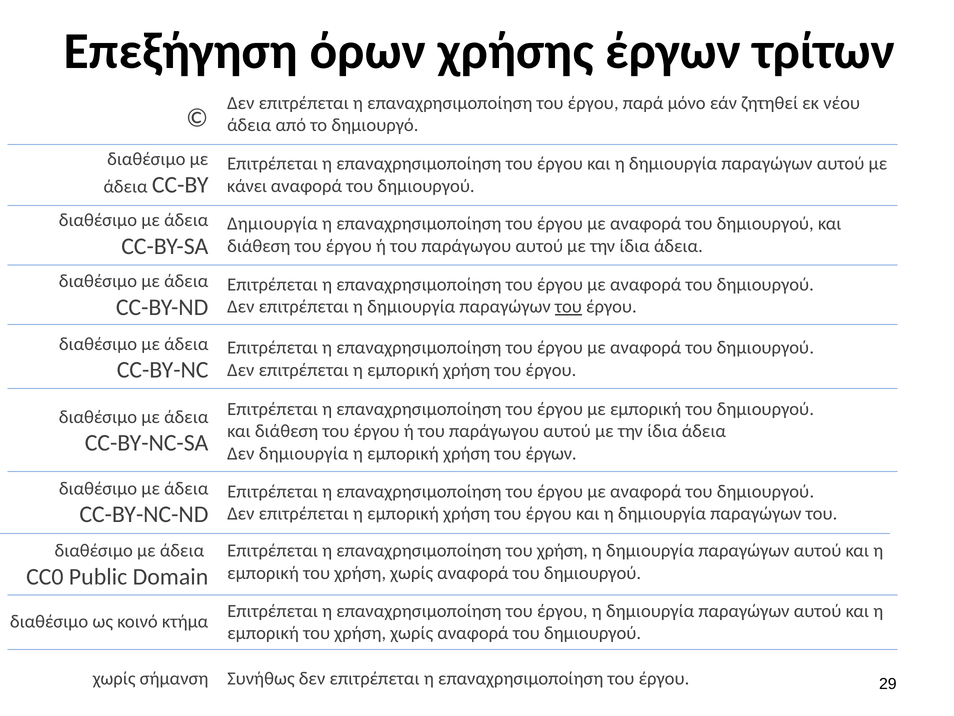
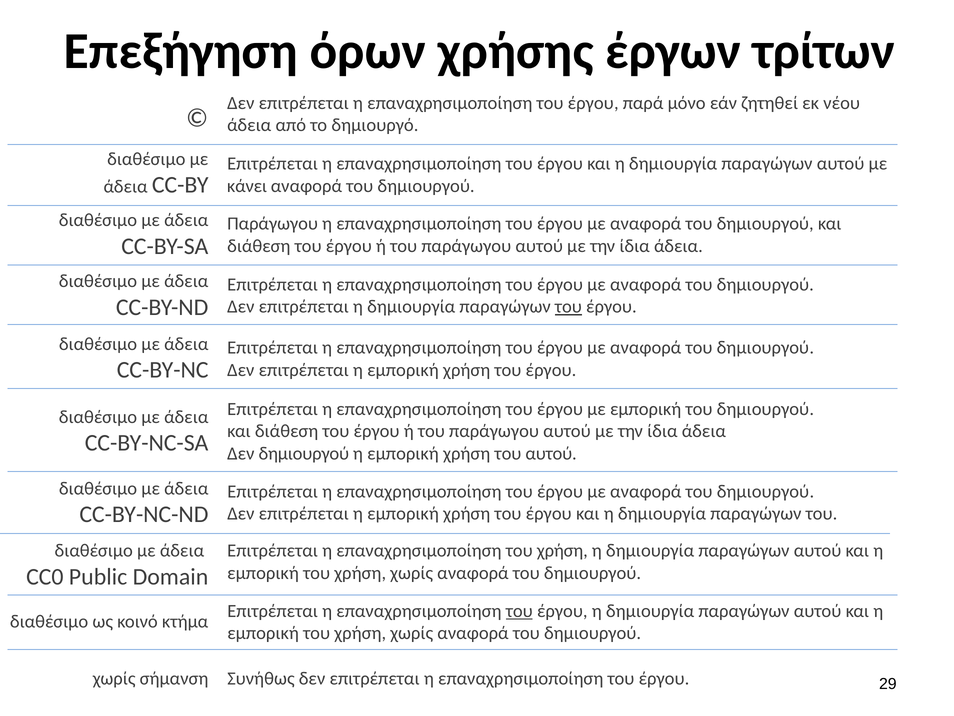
Δημιουργία at (272, 224): Δημιουργία -> Παράγωγου
Δεν δημιουργία: δημιουργία -> δημιουργού
του έργων: έργων -> αυτού
του at (519, 611) underline: none -> present
